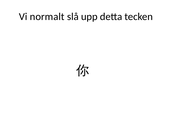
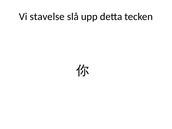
normalt: normalt -> stavelse
